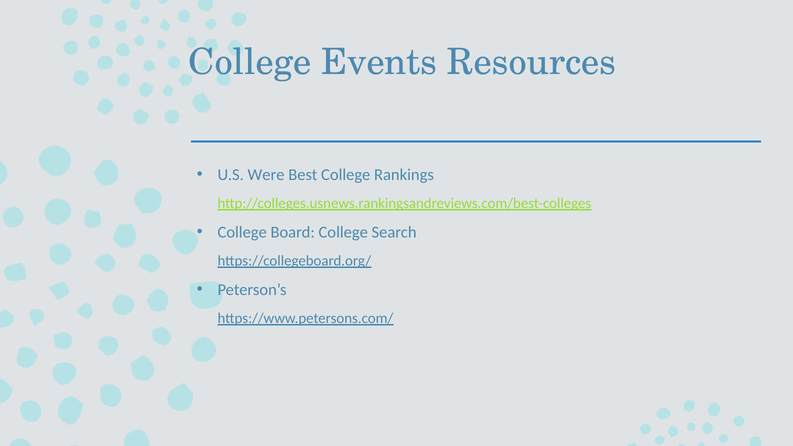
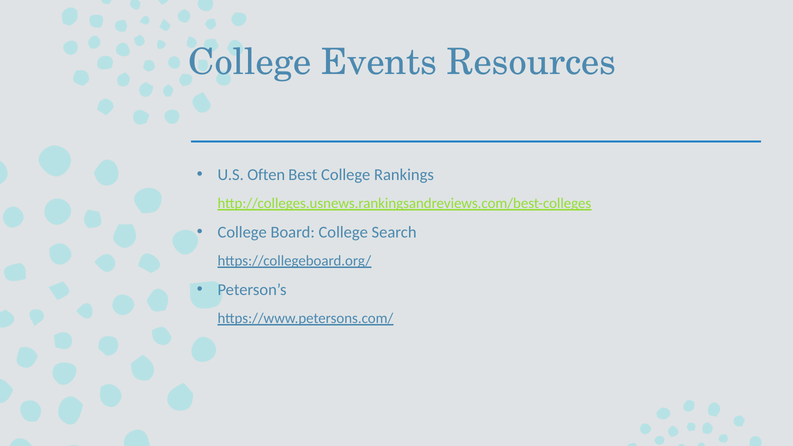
Were: Were -> Often
